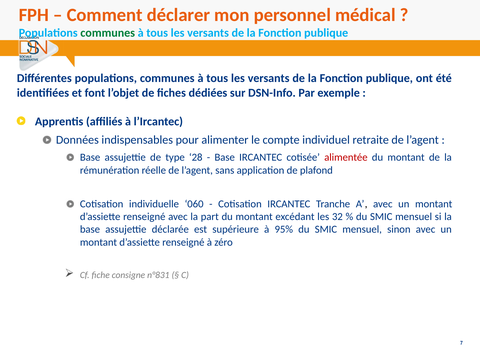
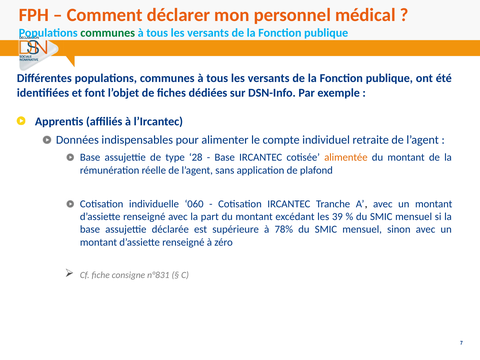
alimentée colour: red -> orange
32: 32 -> 39
95%: 95% -> 78%
